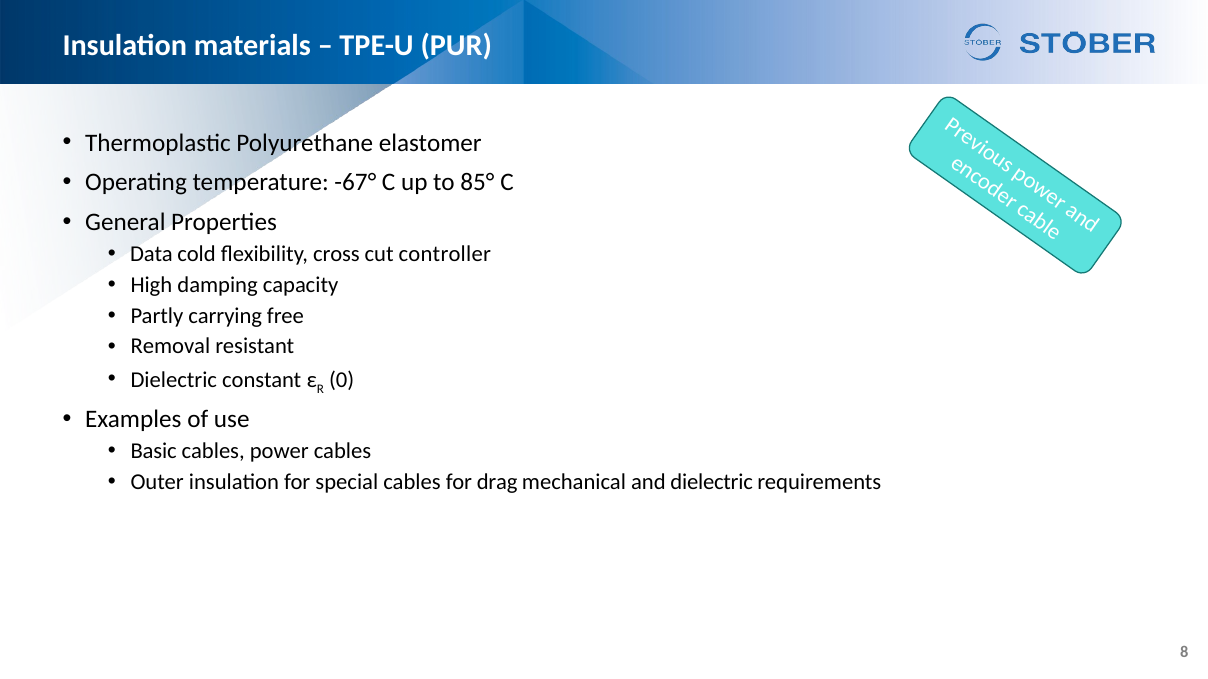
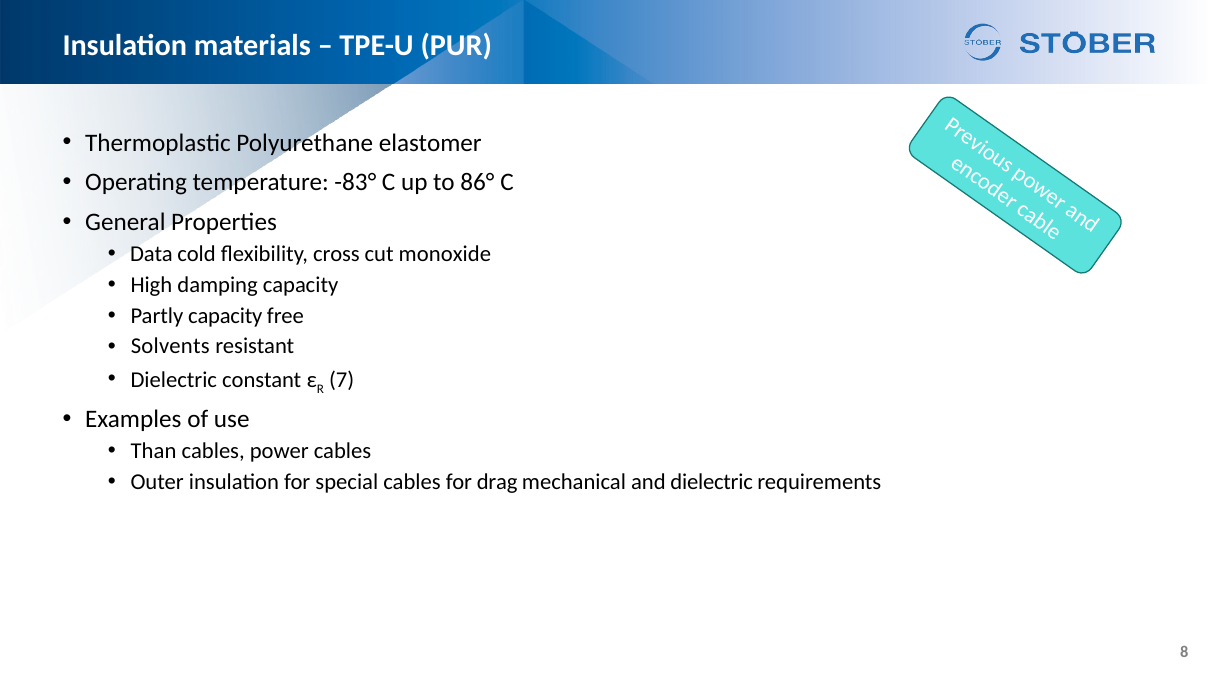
-67°: -67° -> -83°
85°: 85° -> 86°
controller: controller -> monoxide
Partly carrying: carrying -> capacity
Removal: Removal -> Solvents
0: 0 -> 7
Basic: Basic -> Than
